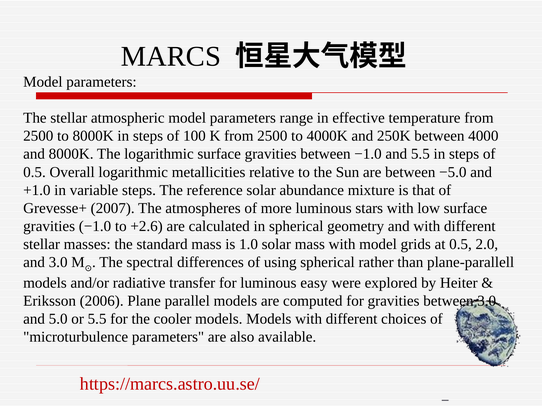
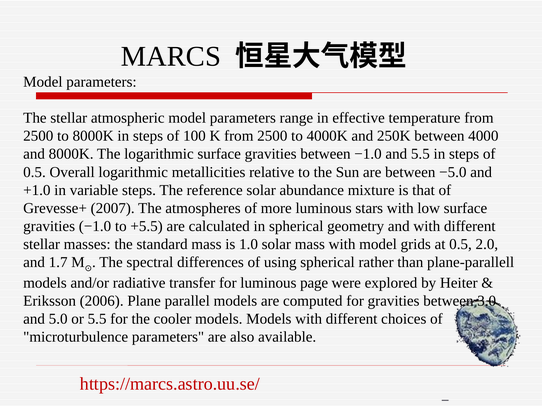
+2.6: +2.6 -> +5.5
and 3.0: 3.0 -> 1.7
easy: easy -> page
